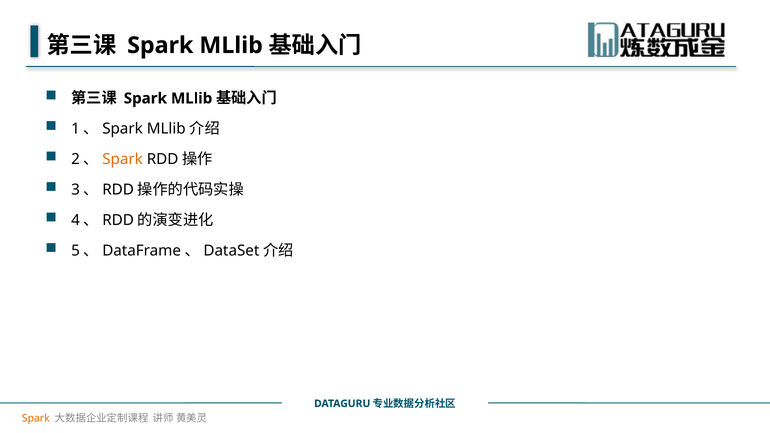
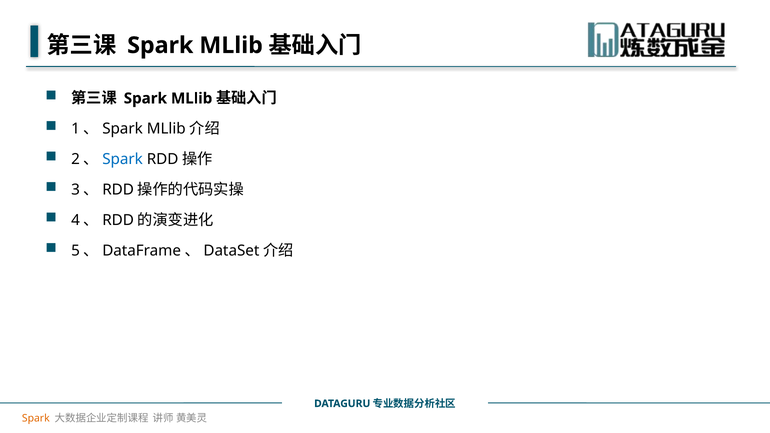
Spark at (123, 159) colour: orange -> blue
